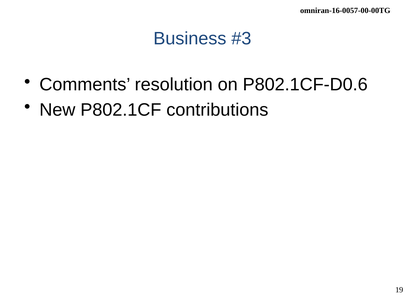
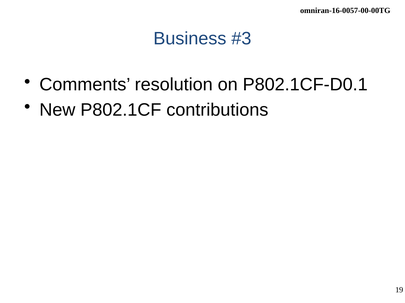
P802.1CF-D0.6: P802.1CF-D0.6 -> P802.1CF-D0.1
